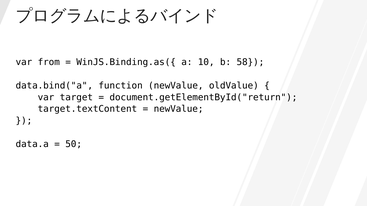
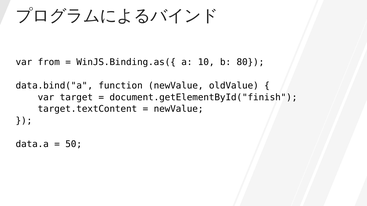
58: 58 -> 80
document.getElementById("return: document.getElementById("return -> document.getElementById("finish
